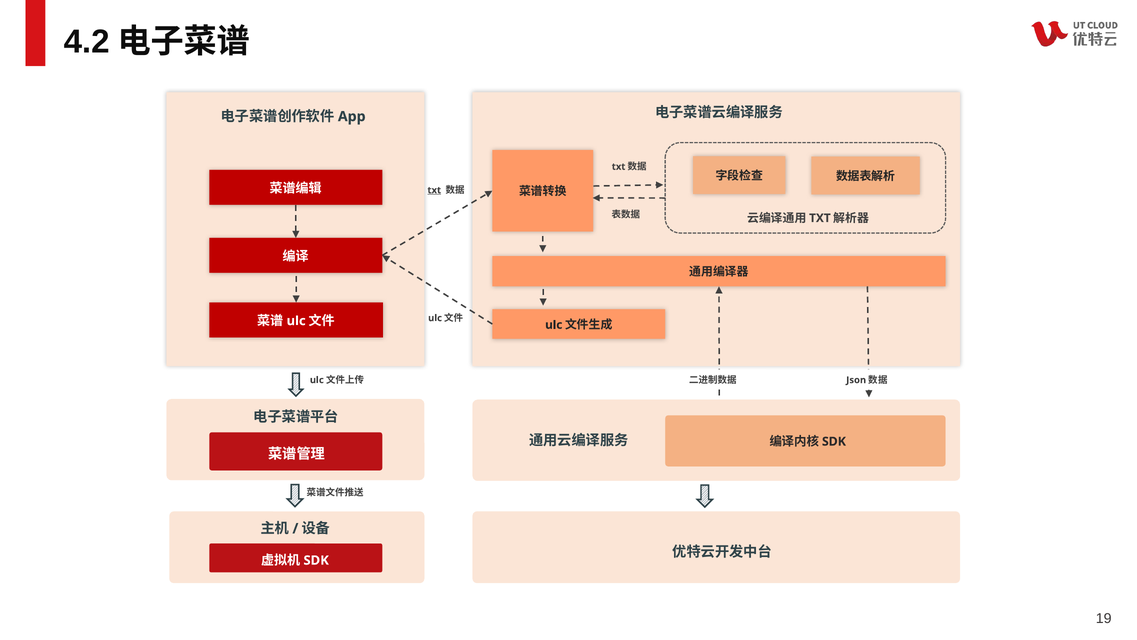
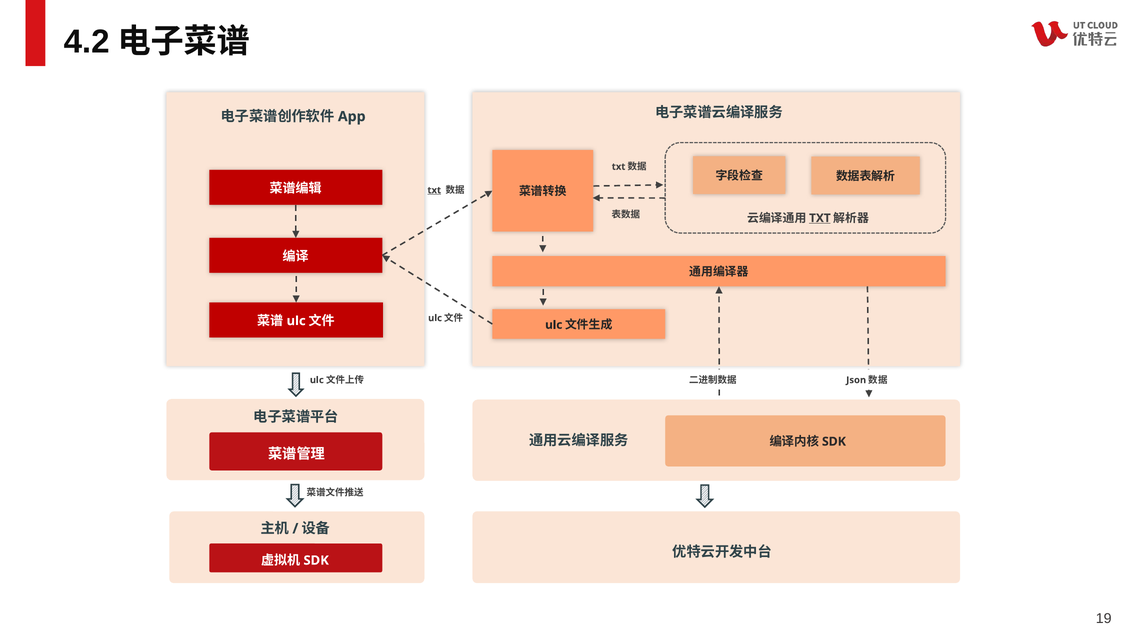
TXT at (820, 218) underline: none -> present
